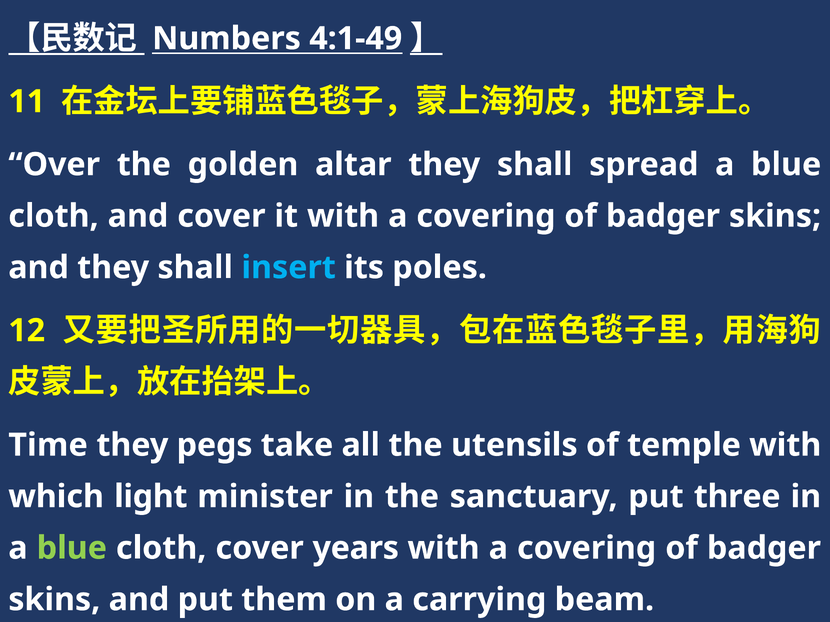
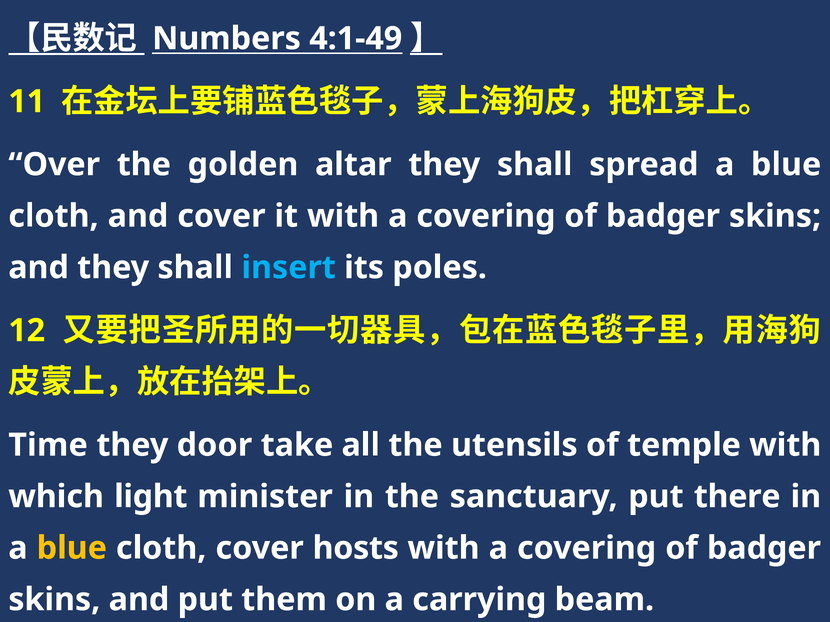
pegs: pegs -> door
three: three -> there
blue at (72, 548) colour: light green -> yellow
years: years -> hosts
